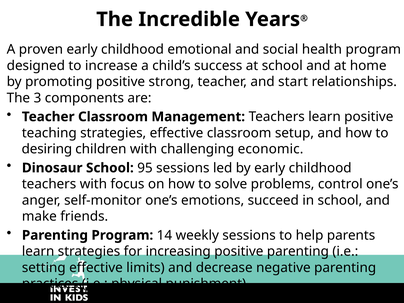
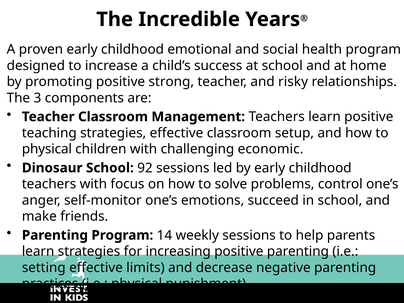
start: start -> risky
desiring at (47, 149): desiring -> physical
95: 95 -> 92
